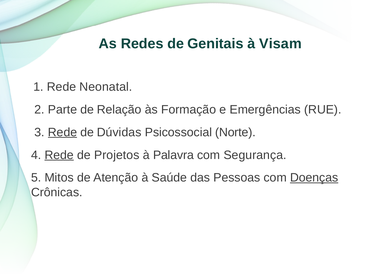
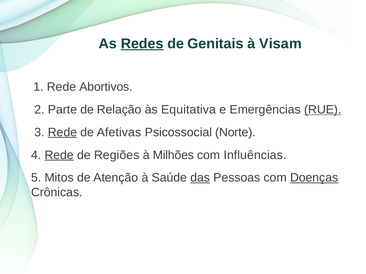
Redes underline: none -> present
Neonatal: Neonatal -> Abortivos
Formação: Formação -> Equitativa
RUE underline: none -> present
Dúvidas: Dúvidas -> Afetivas
Projetos: Projetos -> Regiões
Palavra: Palavra -> Milhões
Segurança: Segurança -> Influências
das underline: none -> present
